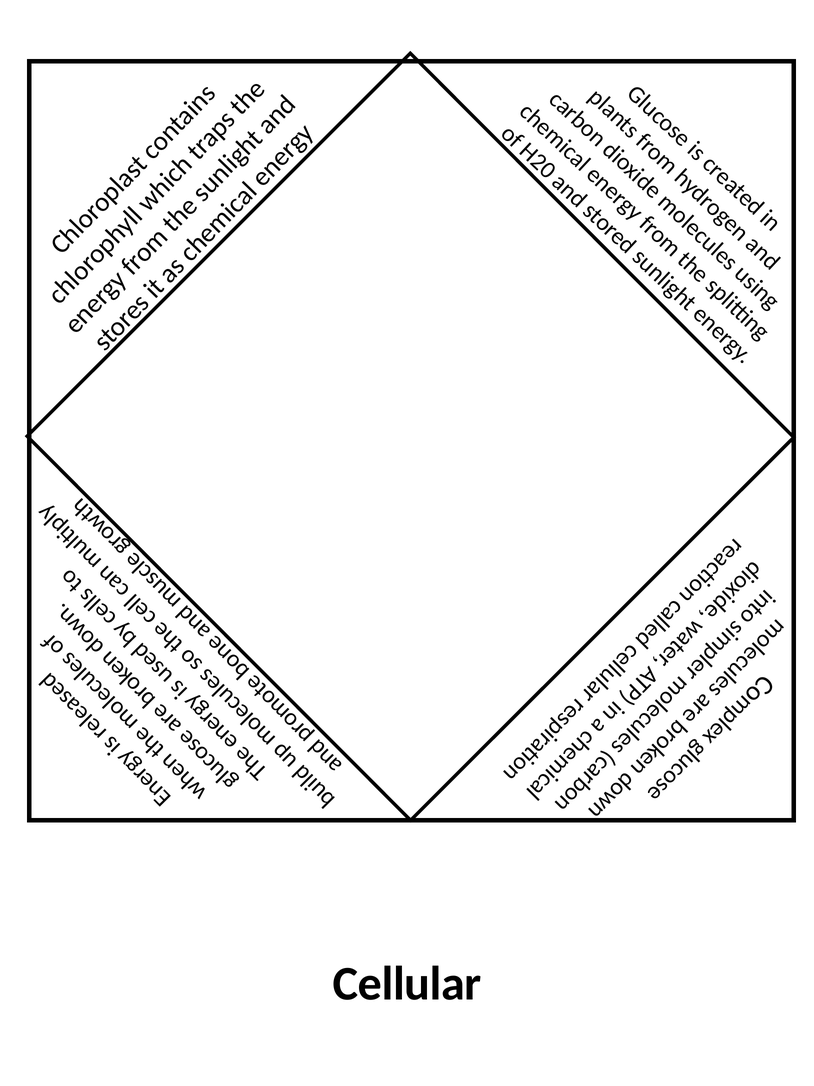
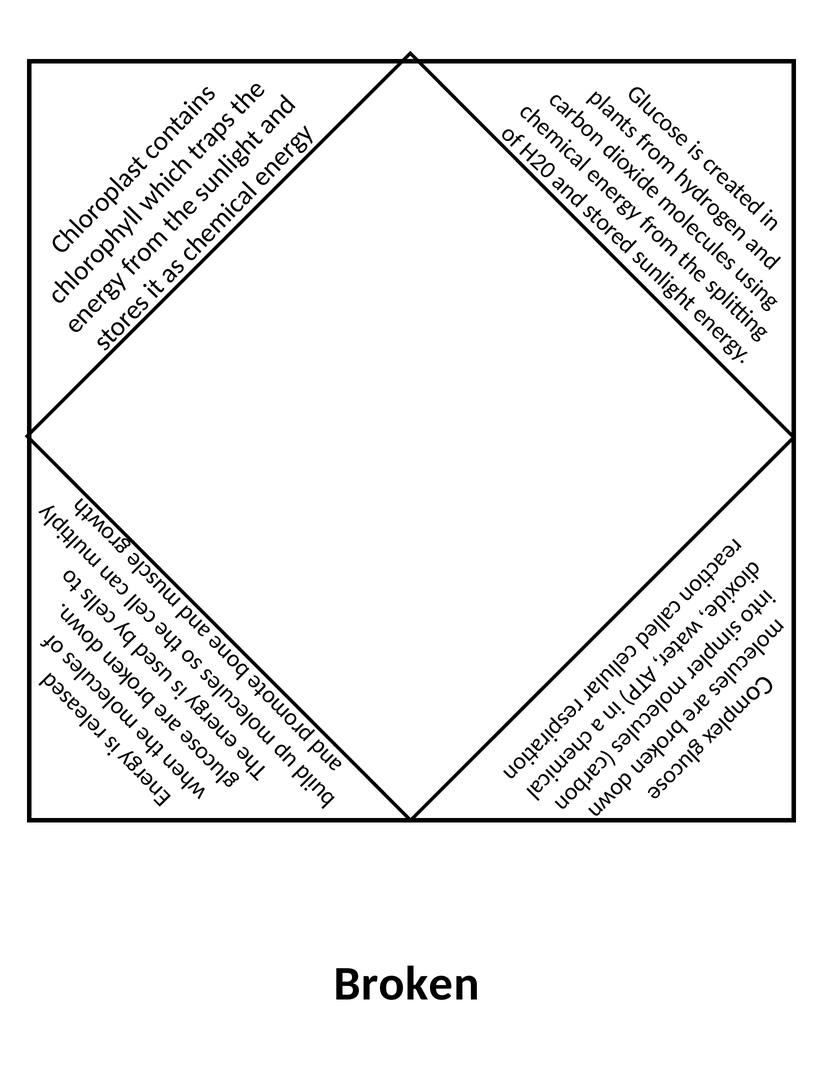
Cellular: Cellular -> Broken
